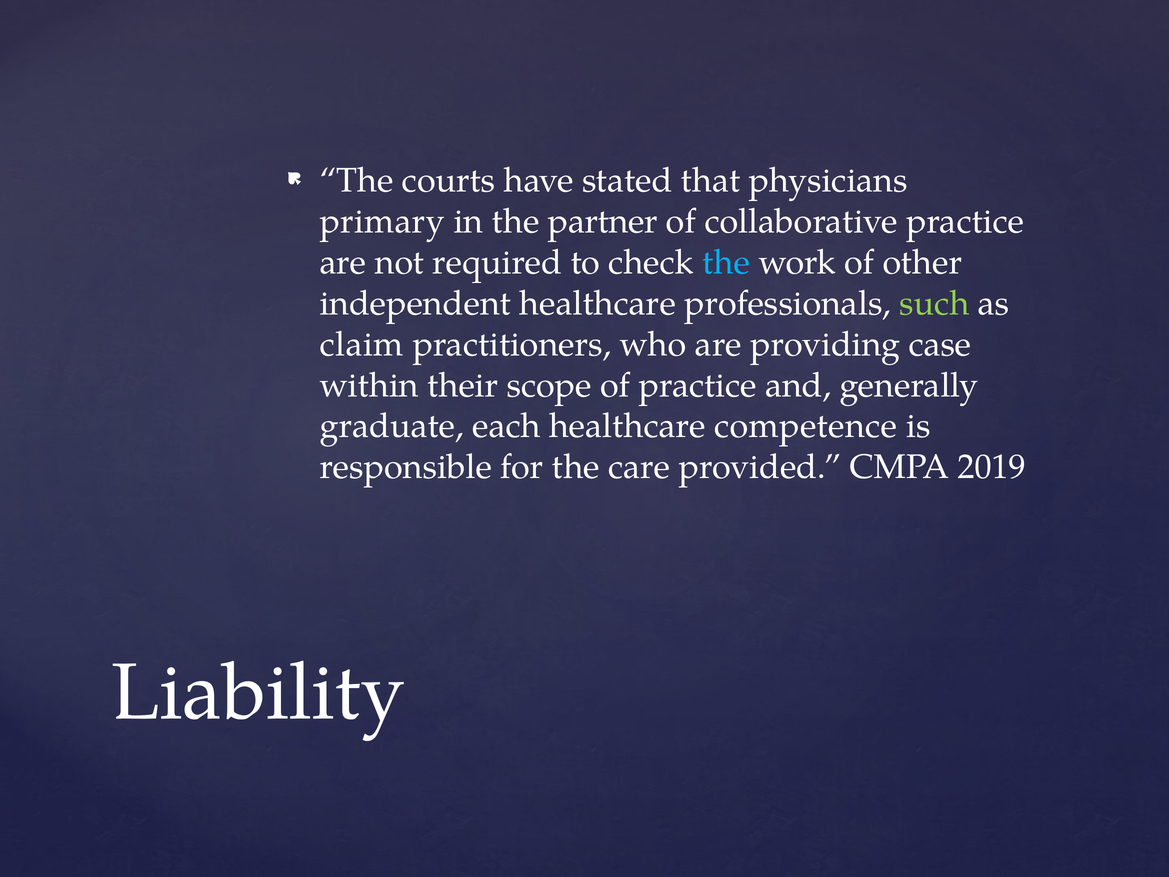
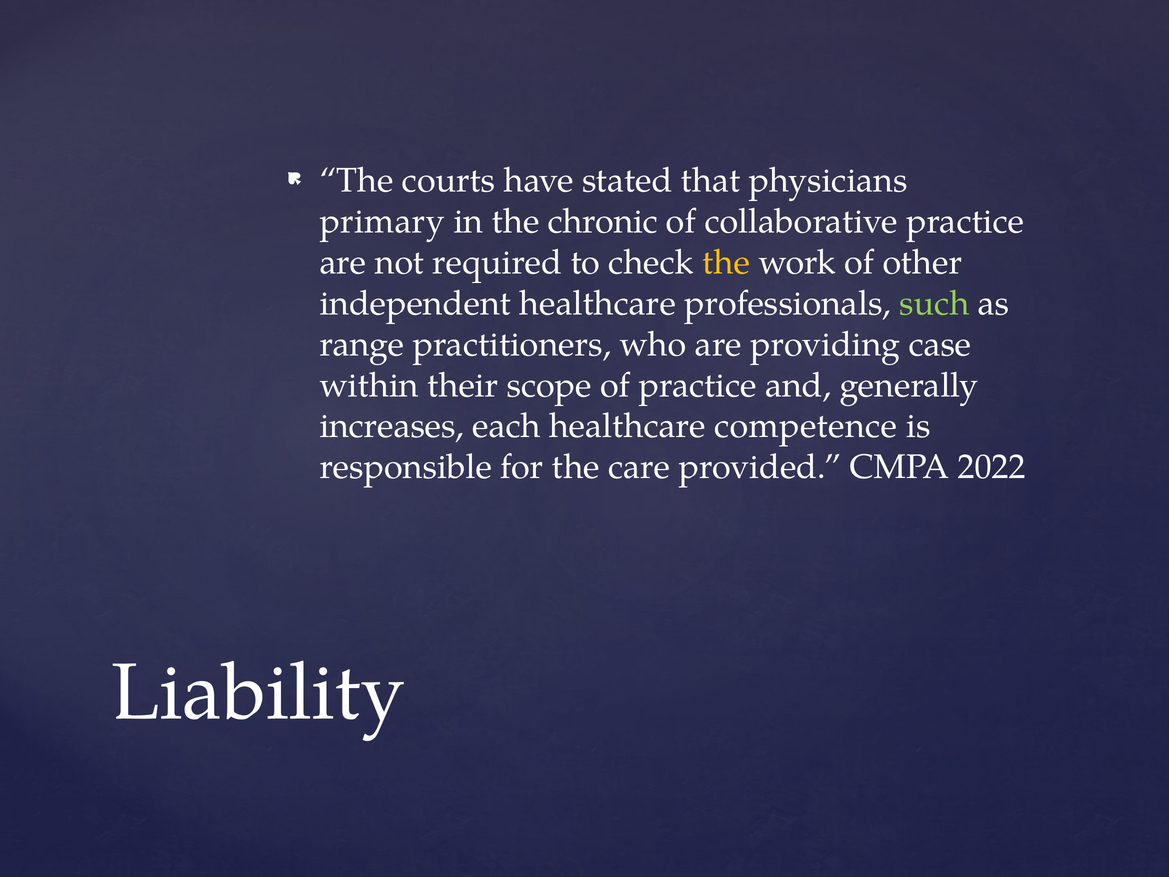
partner: partner -> chronic
the at (726, 262) colour: light blue -> yellow
claim: claim -> range
graduate: graduate -> increases
2019: 2019 -> 2022
